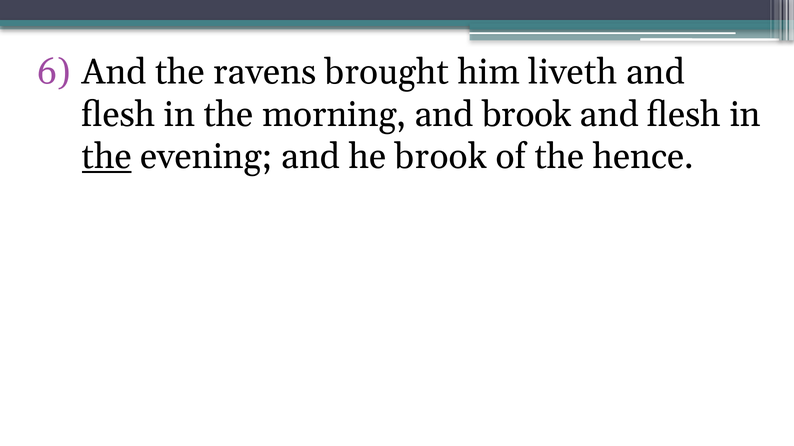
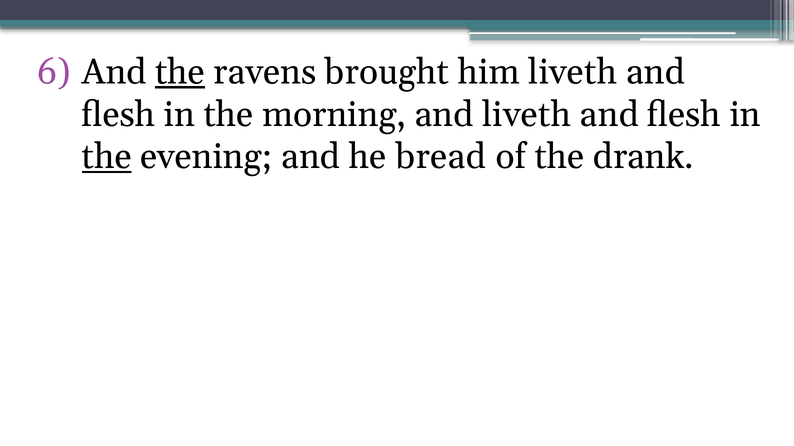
the at (180, 72) underline: none -> present
and brook: brook -> liveth
he brook: brook -> bread
hence: hence -> drank
